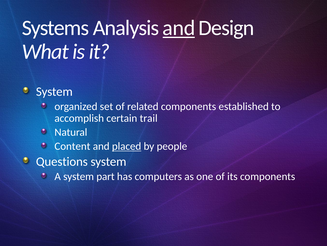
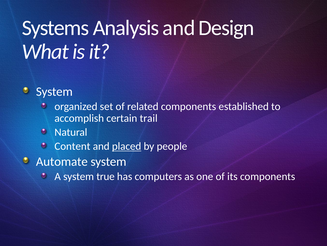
and at (179, 28) underline: present -> none
Questions: Questions -> Automate
part: part -> true
